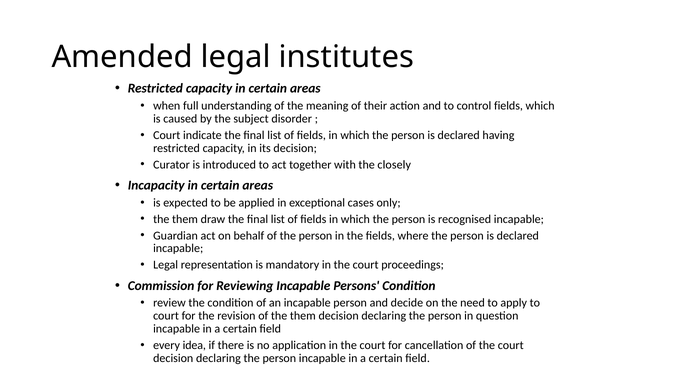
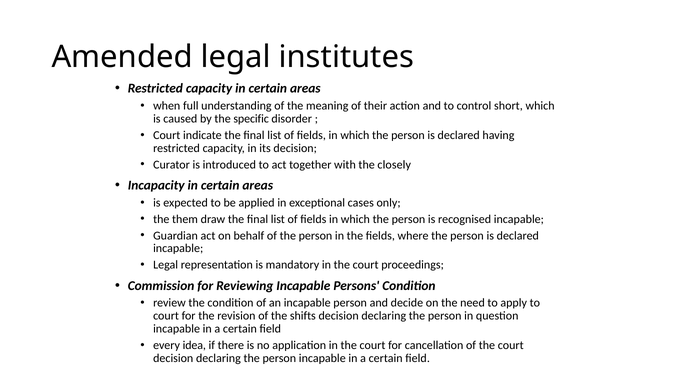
control fields: fields -> short
subject: subject -> specific
of the them: them -> shifts
